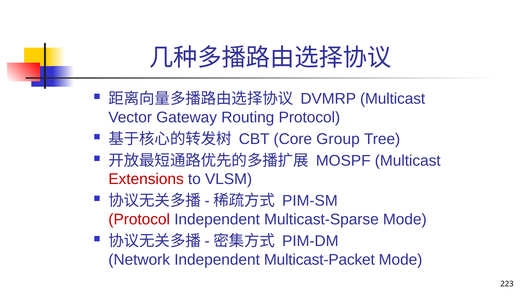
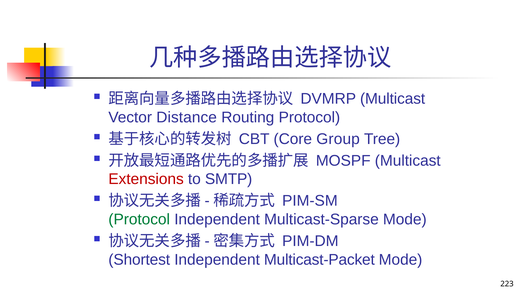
Gateway: Gateway -> Distance
VLSM: VLSM -> SMTP
Protocol at (139, 219) colour: red -> green
Network: Network -> Shortest
